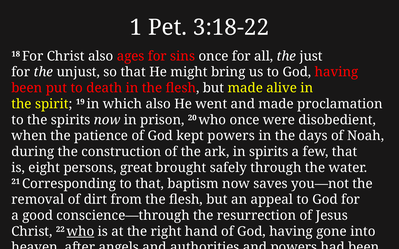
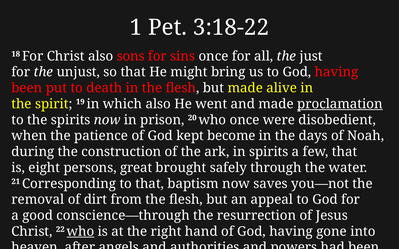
ages: ages -> sons
proclamation underline: none -> present
kept powers: powers -> become
